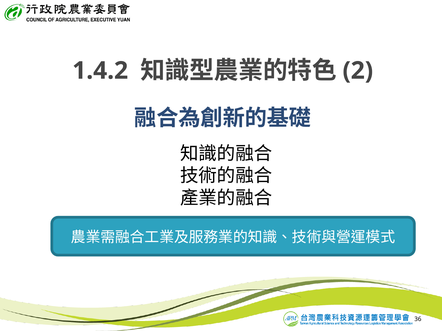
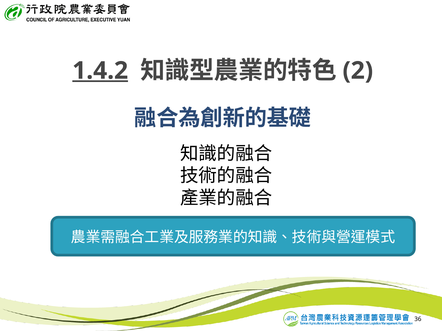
1.4.2 underline: none -> present
